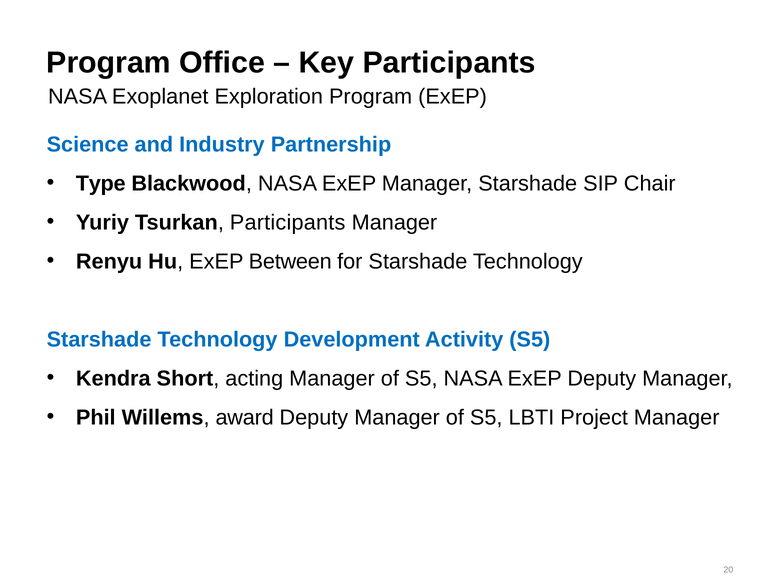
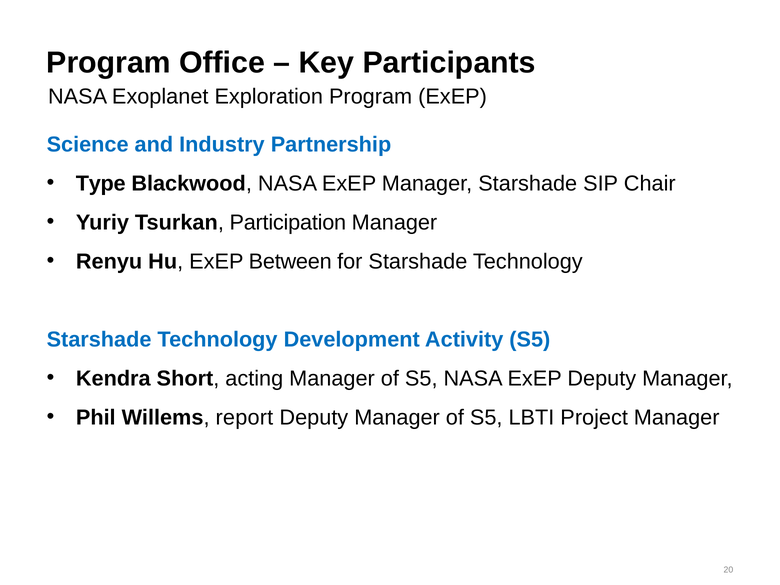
Tsurkan Participants: Participants -> Participation
award: award -> report
